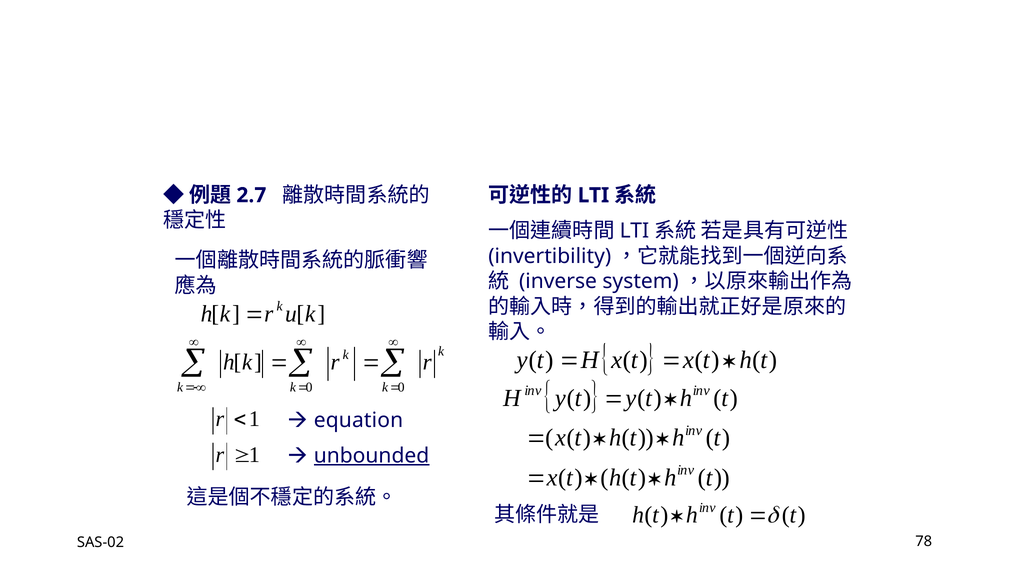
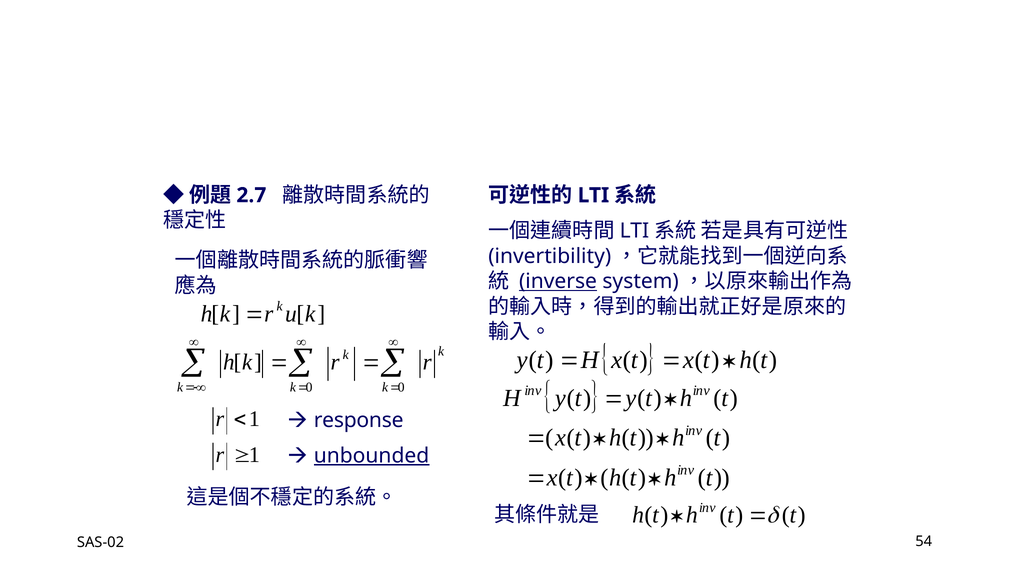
inverse underline: none -> present
equation: equation -> response
78: 78 -> 54
